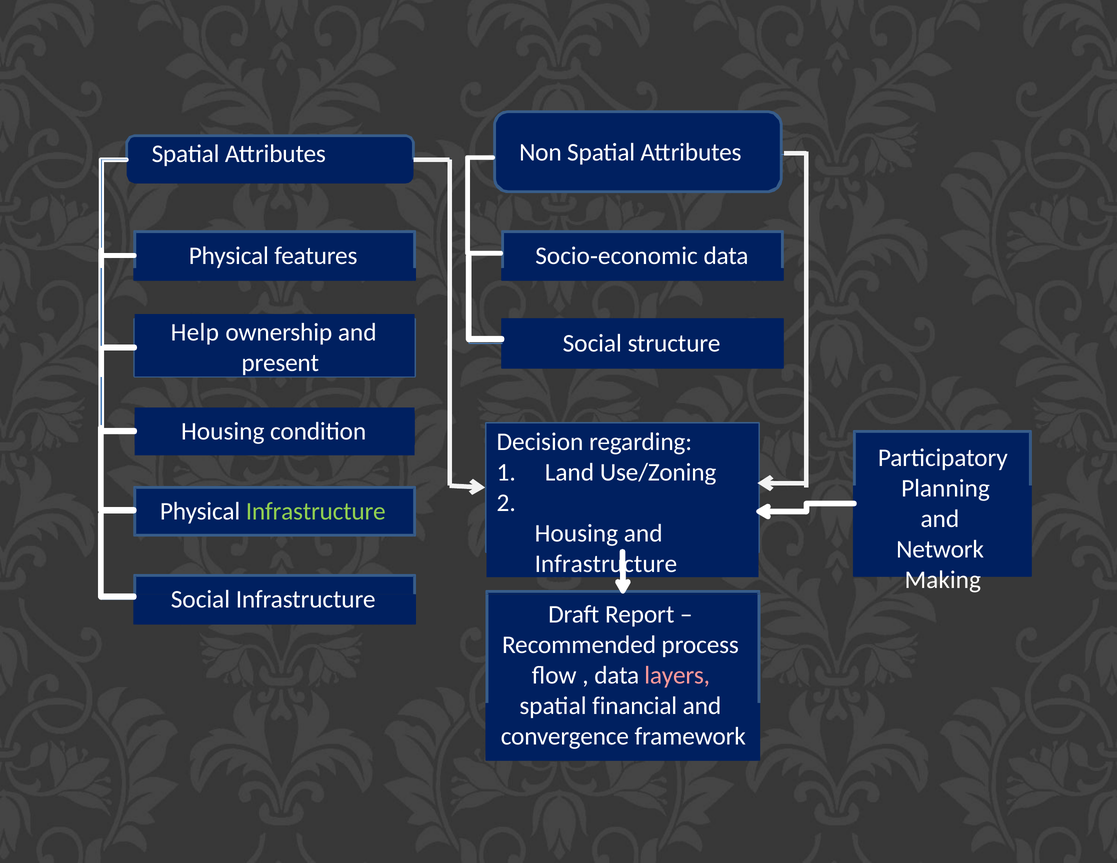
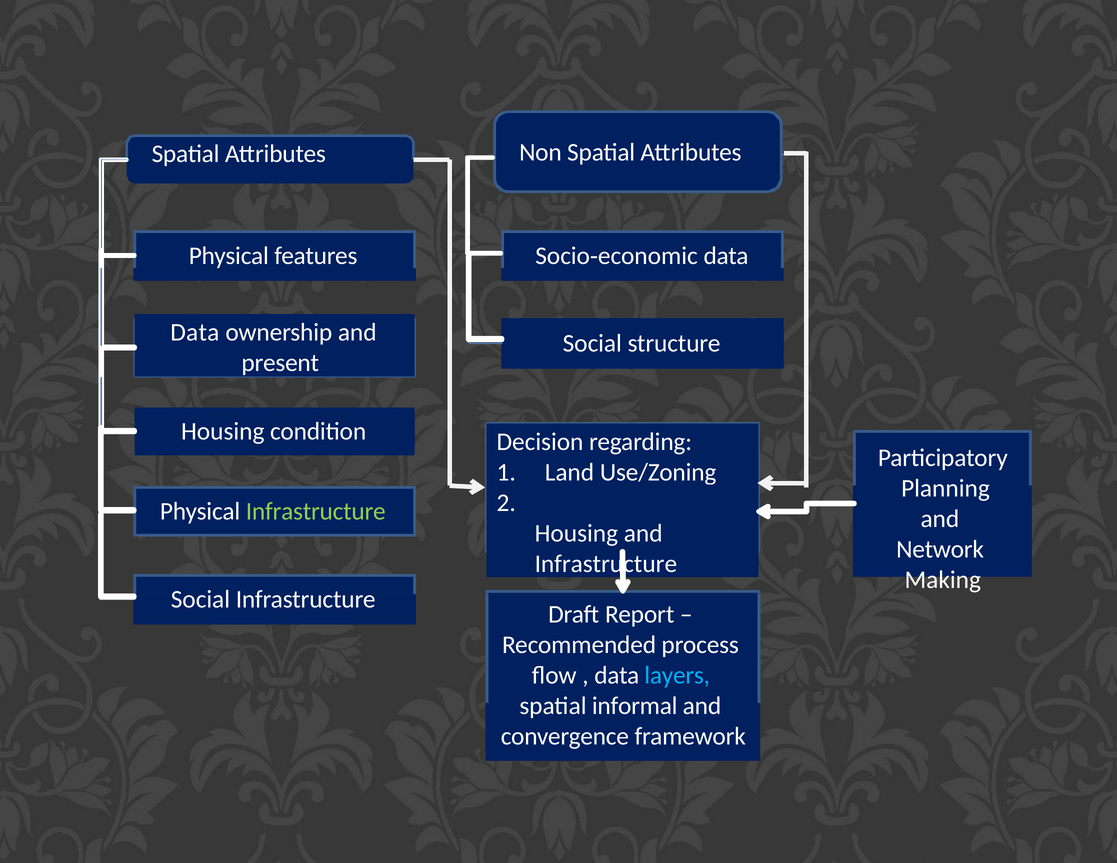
Help at (195, 333): Help -> Data
layers colour: pink -> light blue
financial: financial -> informal
